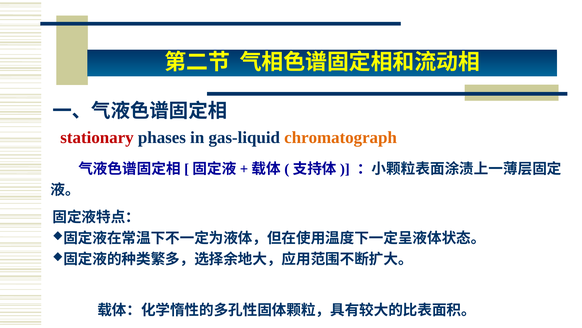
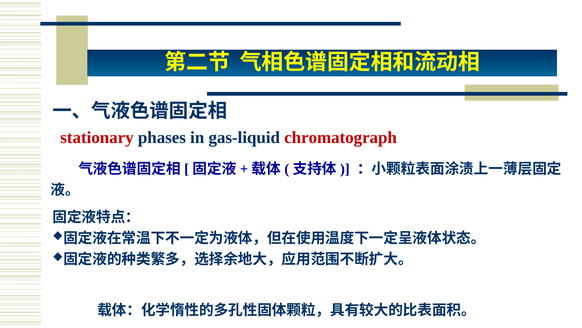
chromatograph colour: orange -> red
